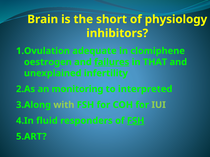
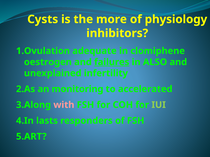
Brain: Brain -> Cysts
short: short -> more
THAT: THAT -> ALSO
interpreted: interpreted -> accelerated
with colour: light green -> pink
fluid: fluid -> lasts
FSH at (136, 121) underline: present -> none
